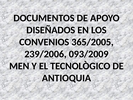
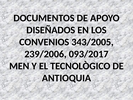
365/2005: 365/2005 -> 343/2005
093/2009: 093/2009 -> 093/2017
